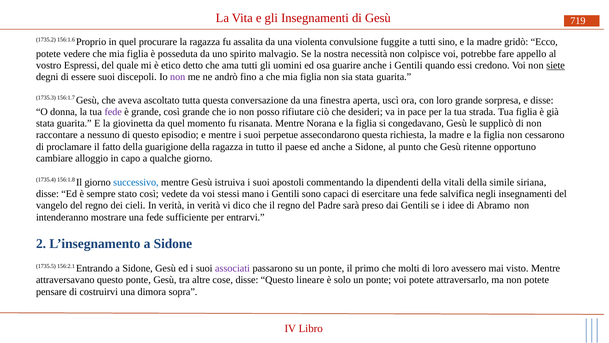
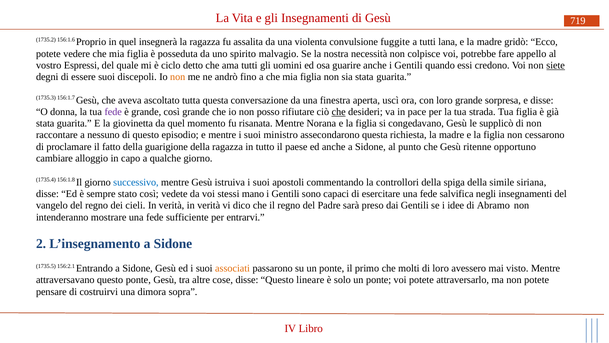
procurare: procurare -> insegnerà
sino: sino -> lana
etico: etico -> ciclo
non at (178, 77) colour: purple -> orange
che at (339, 112) underline: none -> present
perpetue: perpetue -> ministro
dipendenti: dipendenti -> controllori
vitali: vitali -> spiga
associati colour: purple -> orange
